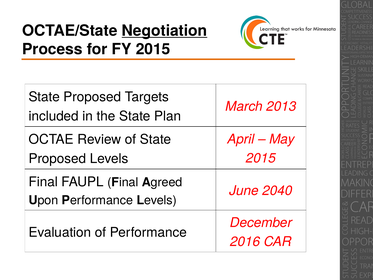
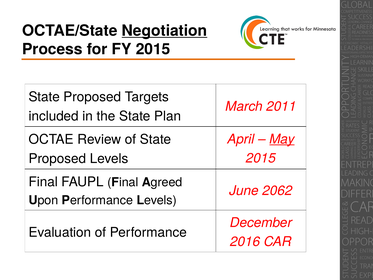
2013: 2013 -> 2011
May underline: none -> present
2040: 2040 -> 2062
